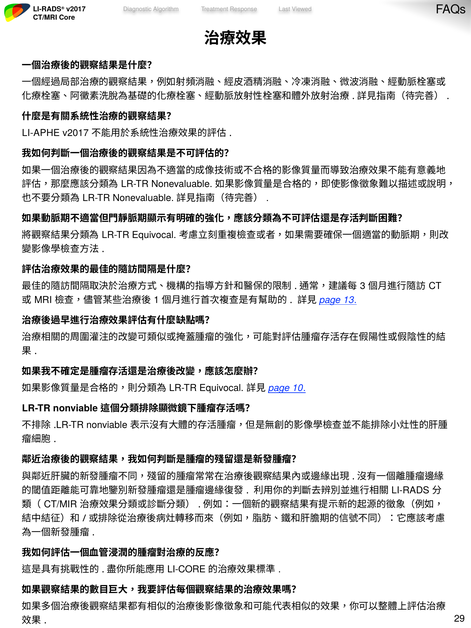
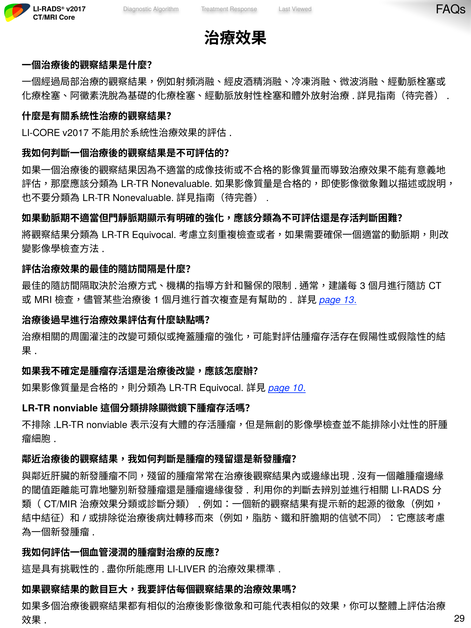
LI-APHE: LI-APHE -> LI-CORE
LI-CORE: LI-CORE -> LI-LIVER
